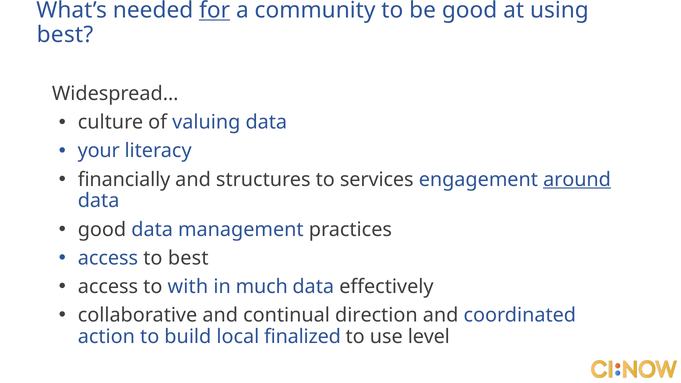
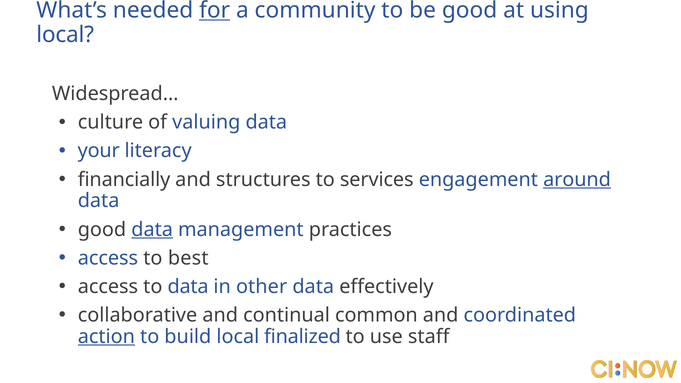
best at (65, 35): best -> local
data at (152, 230) underline: none -> present
to with: with -> data
much: much -> other
direction: direction -> common
action underline: none -> present
level: level -> staff
